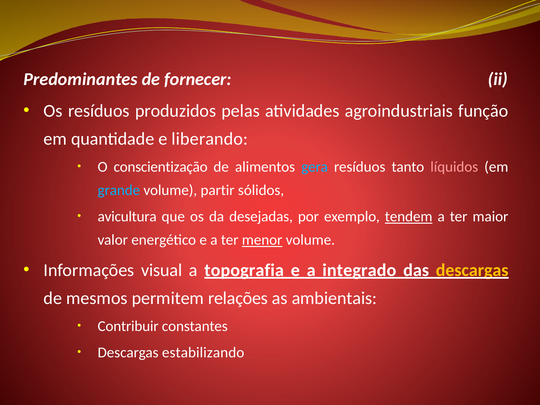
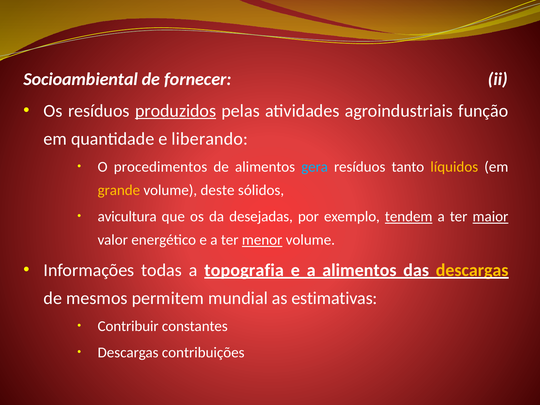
Predominantes: Predominantes -> Socioambiental
produzidos underline: none -> present
conscientização: conscientização -> procedimentos
líquidos colour: pink -> yellow
grande colour: light blue -> yellow
partir: partir -> deste
maior underline: none -> present
visual: visual -> todas
a integrado: integrado -> alimentos
relações: relações -> mundial
ambientais: ambientais -> estimativas
estabilizando: estabilizando -> contribuições
